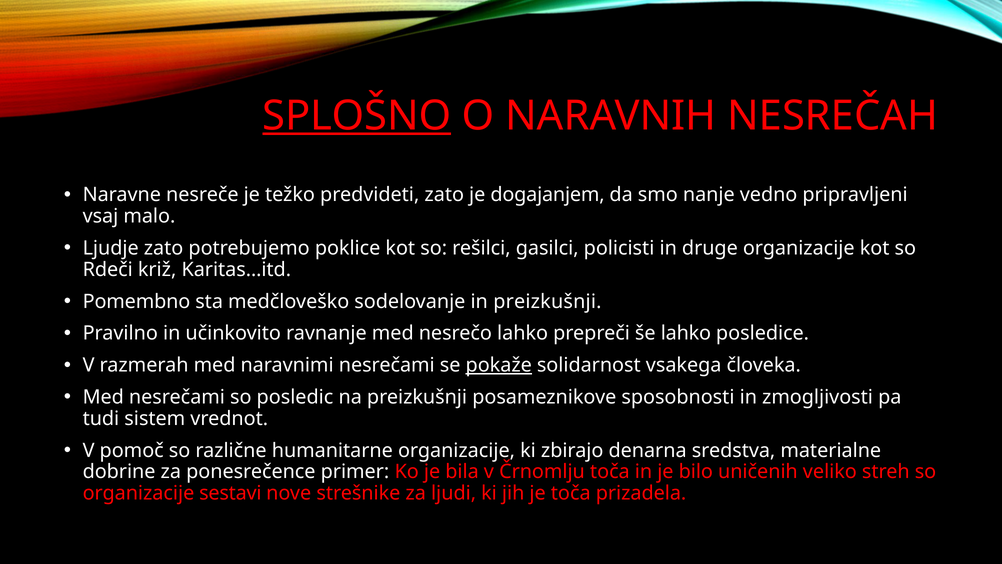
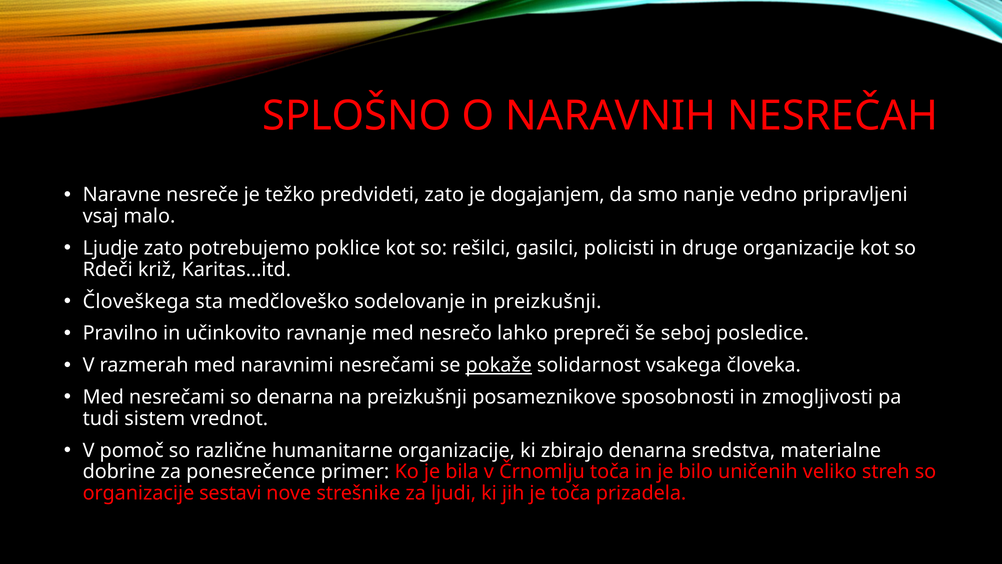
SPLOŠNO underline: present -> none
Pomembno: Pomembno -> Človeškega
še lahko: lahko -> seboj
so posledic: posledic -> denarna
